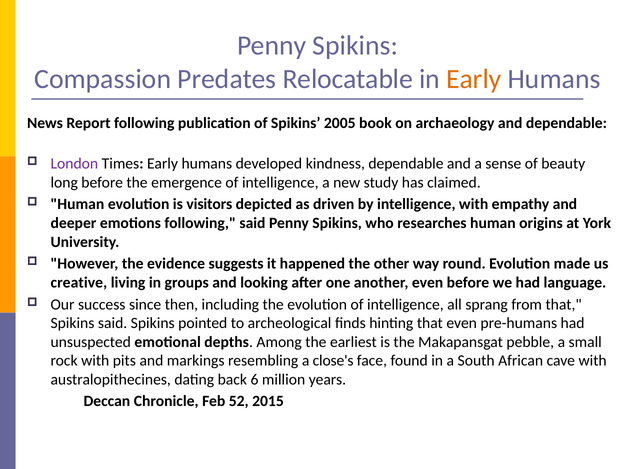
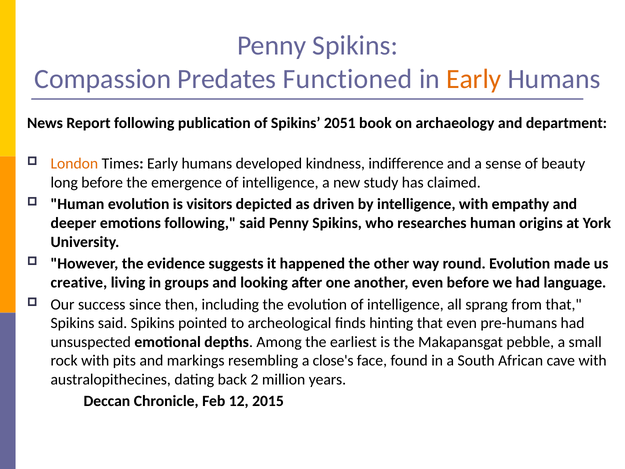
Relocatable: Relocatable -> Functioned
2005: 2005 -> 2051
and dependable: dependable -> department
London colour: purple -> orange
kindness dependable: dependable -> indifference
6: 6 -> 2
52: 52 -> 12
